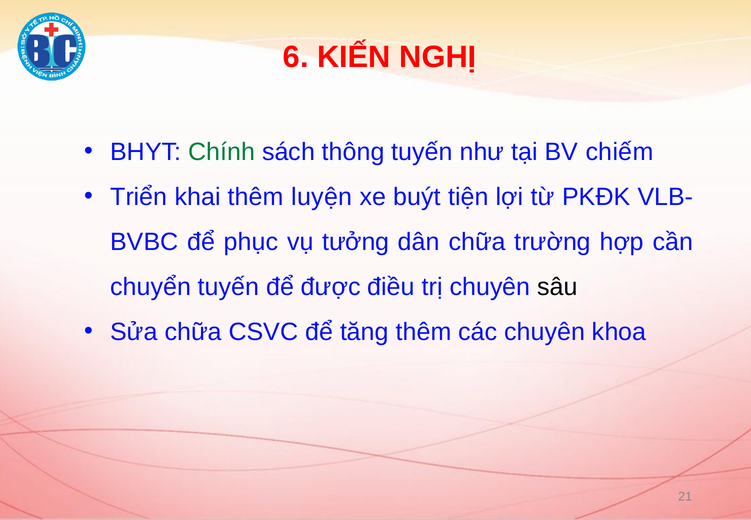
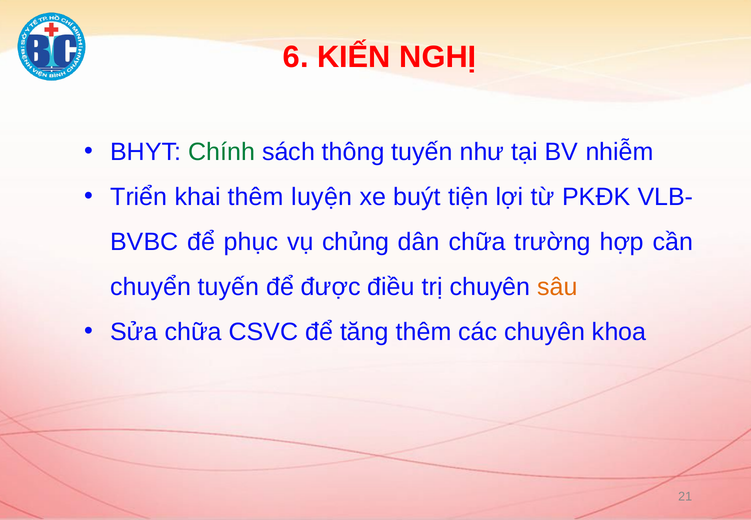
chiếm: chiếm -> nhiễm
tưởng: tưởng -> chủng
sâu colour: black -> orange
